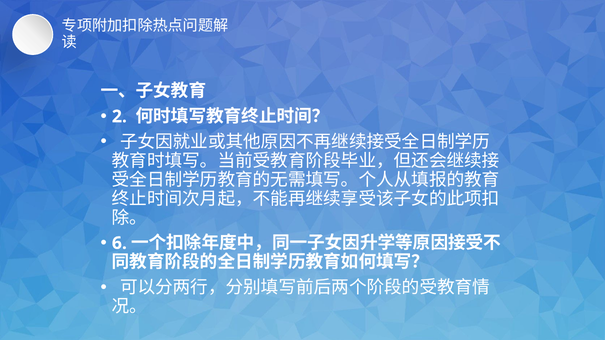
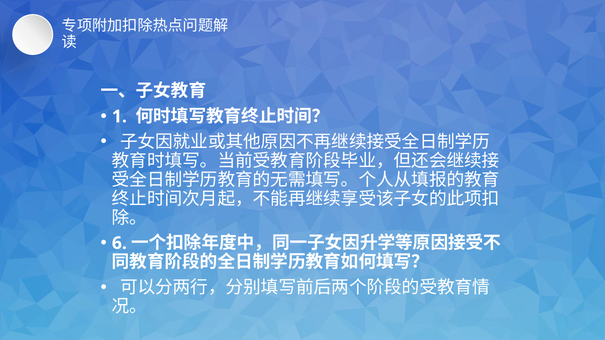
2: 2 -> 1
